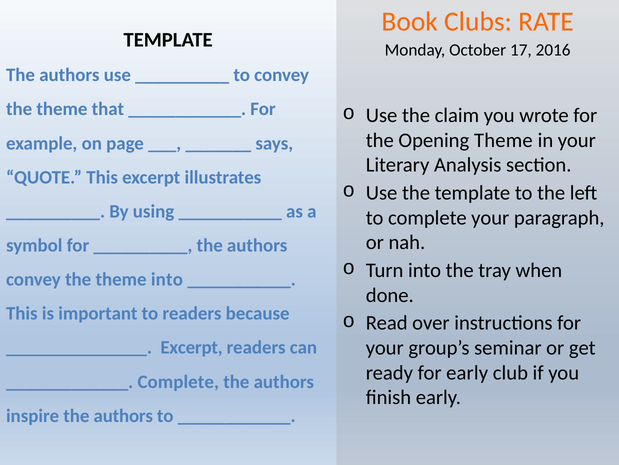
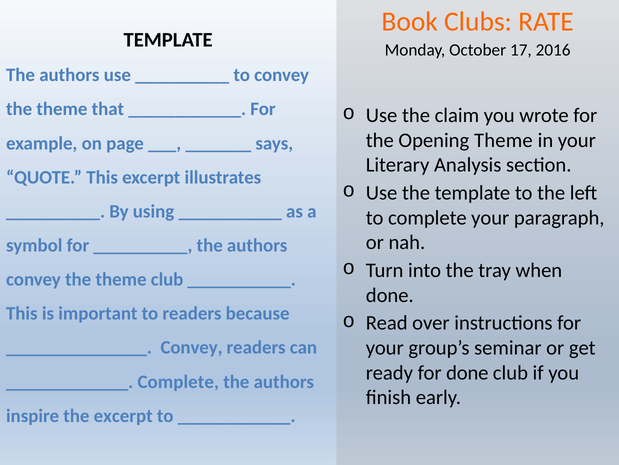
theme into: into -> club
Excerpt at (192, 347): Excerpt -> Convey
for early: early -> done
inspire the authors: authors -> excerpt
